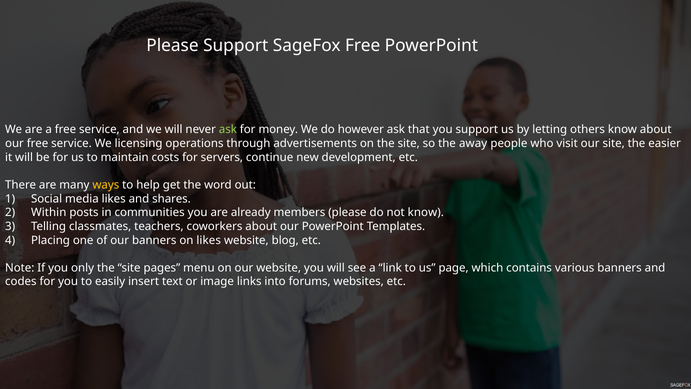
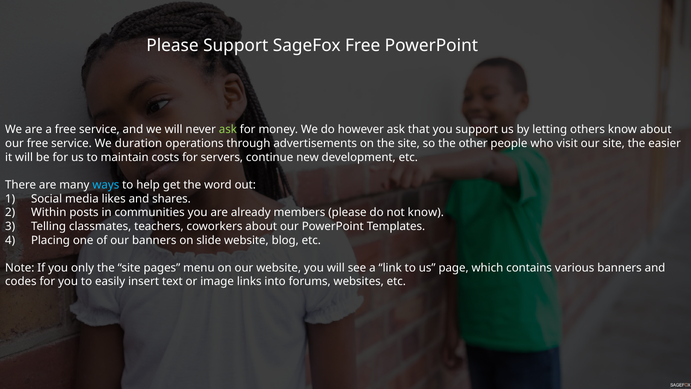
licensing: licensing -> duration
away: away -> other
ways colour: yellow -> light blue
on likes: likes -> slide
